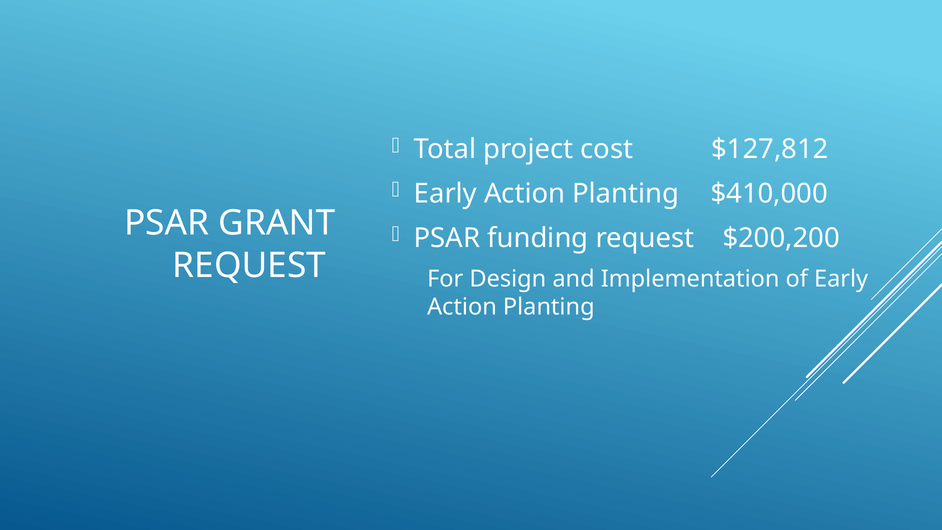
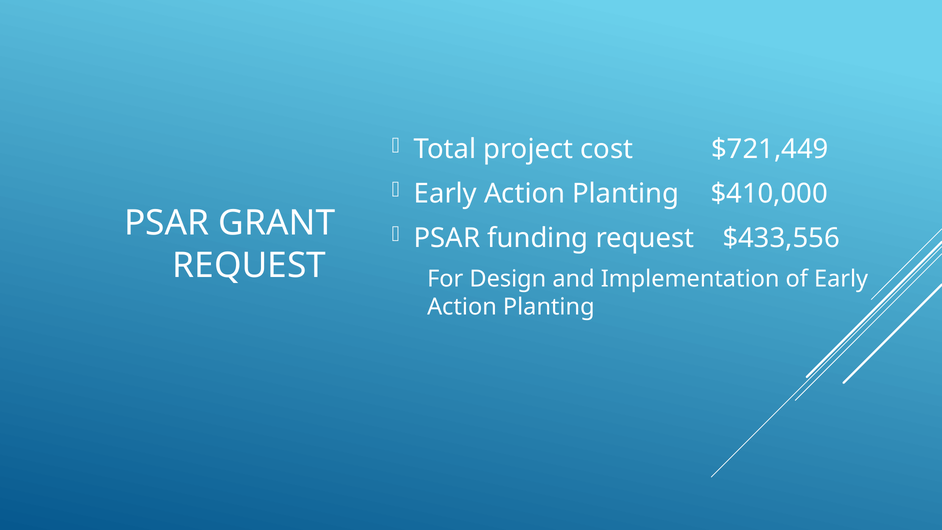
$127,812: $127,812 -> $721,449
$200,200: $200,200 -> $433,556
